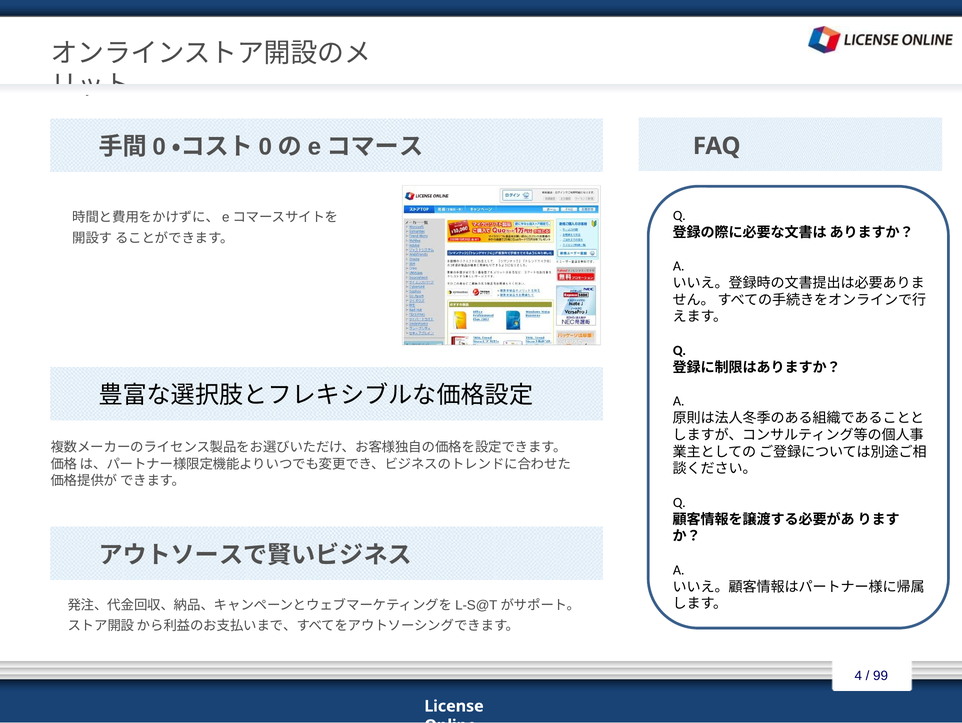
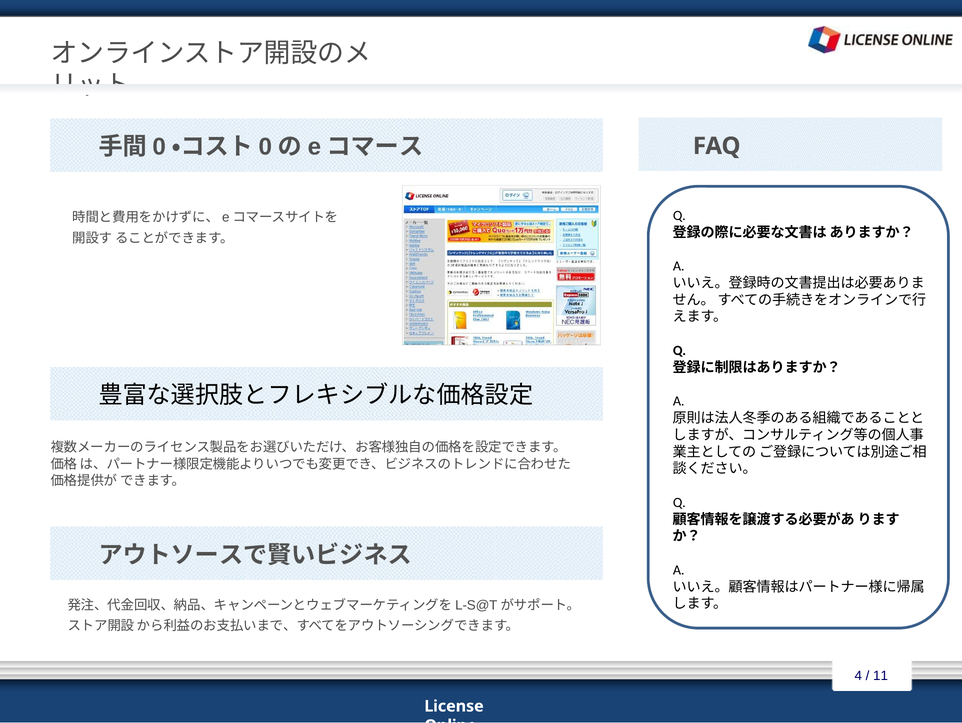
99: 99 -> 11
